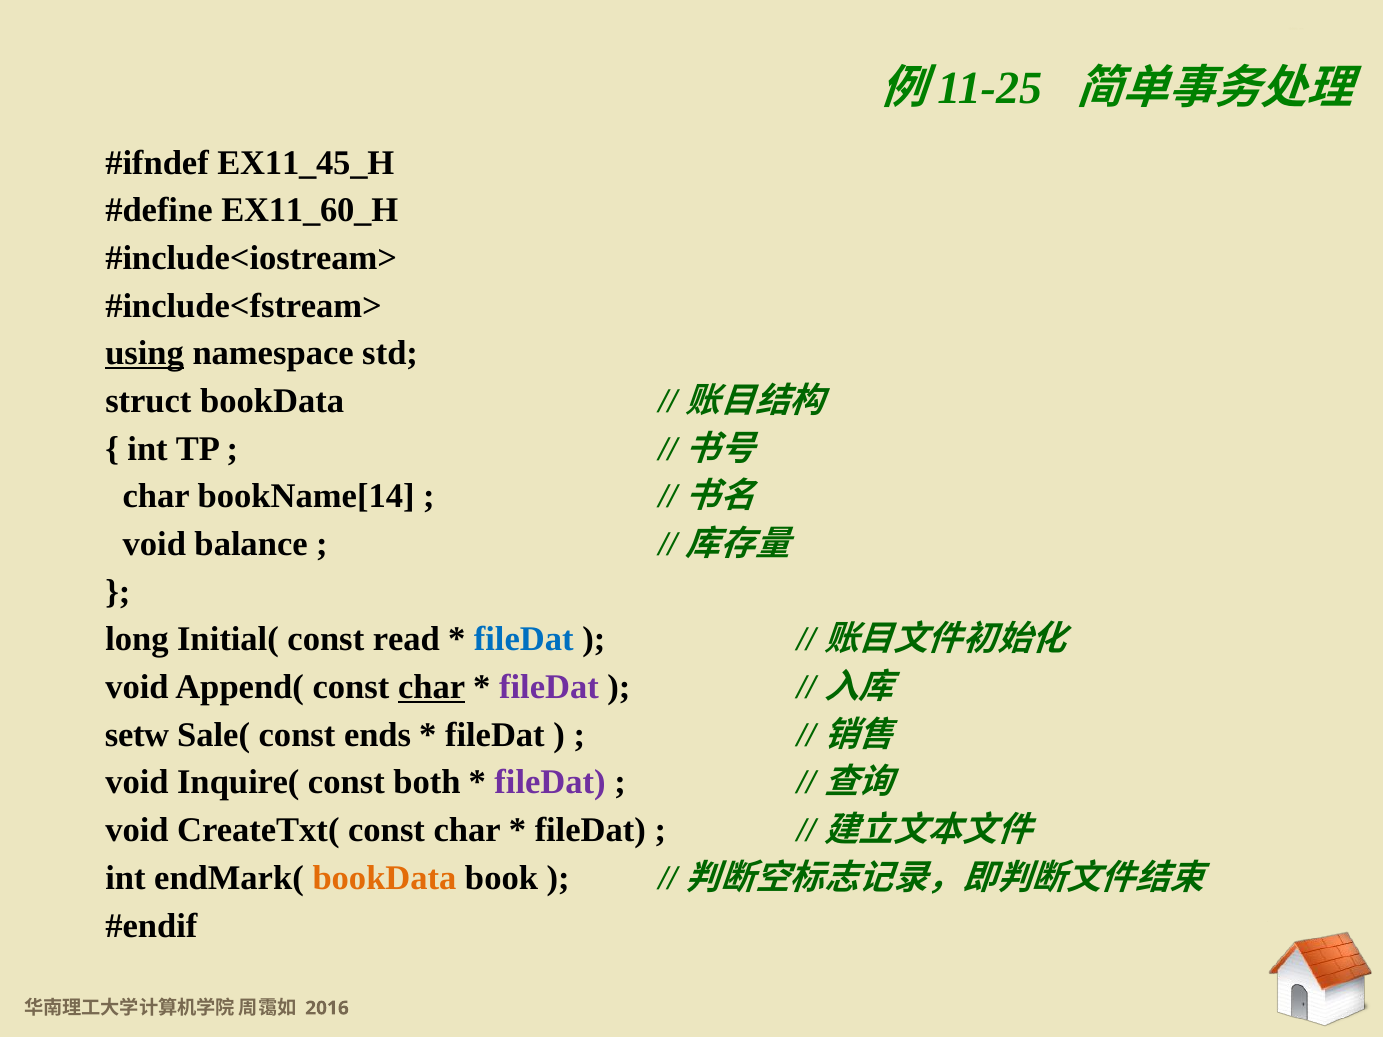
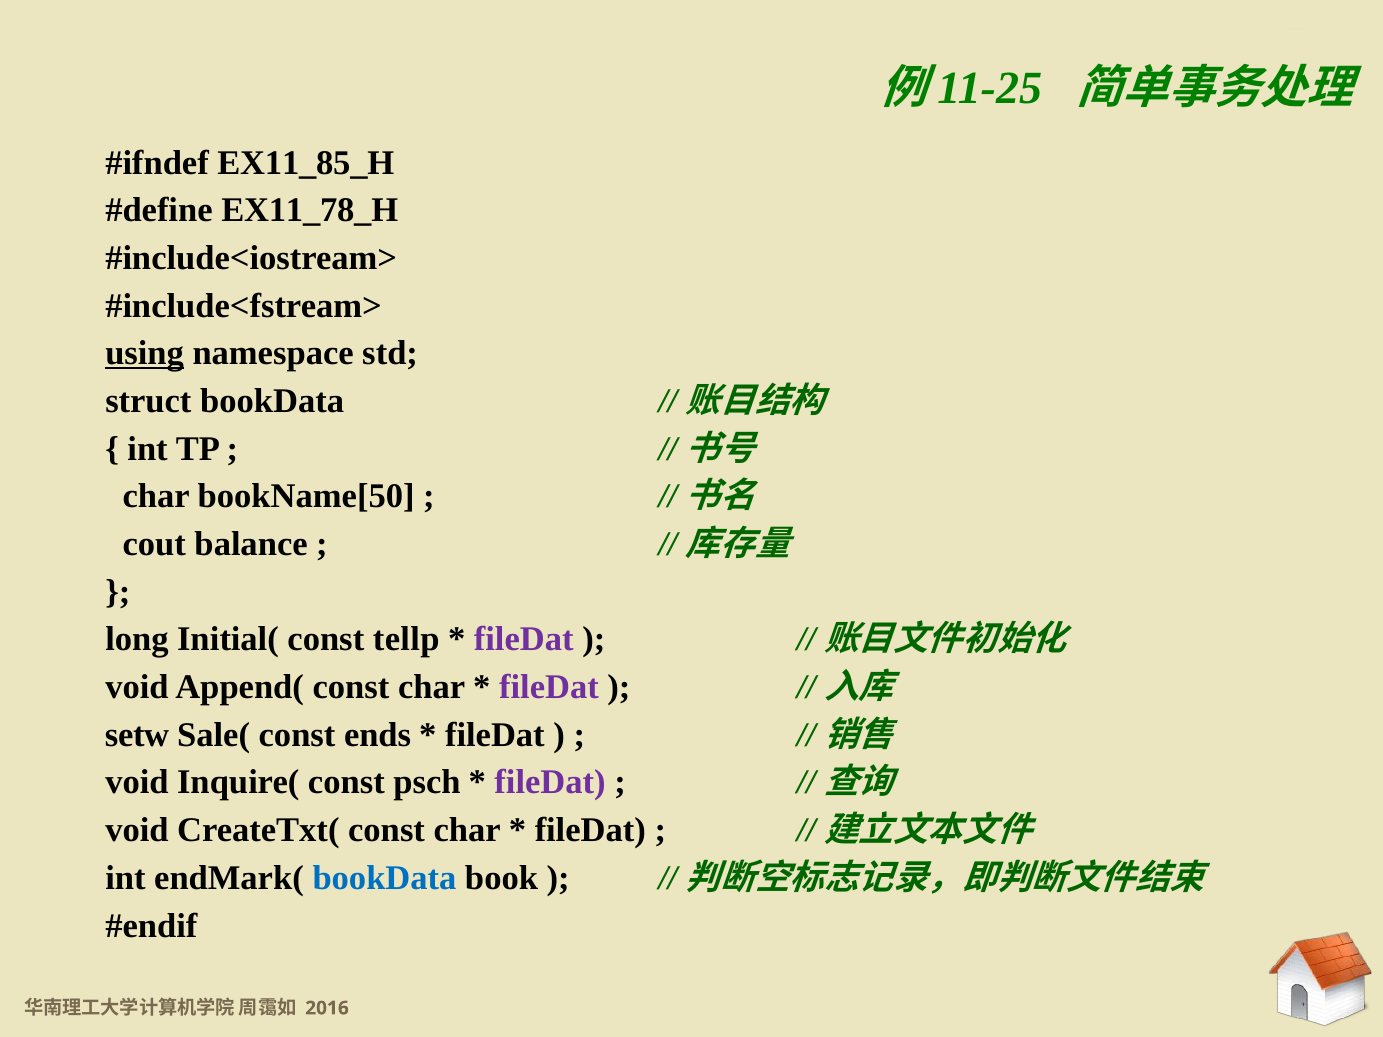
EX11_45_H: EX11_45_H -> EX11_85_H
EX11_60_H: EX11_60_H -> EX11_78_H
bookName[14: bookName[14 -> bookName[50
void at (154, 544): void -> cout
read: read -> tellp
fileDat at (524, 640) colour: blue -> purple
char at (432, 687) underline: present -> none
both: both -> psch
bookData at (384, 878) colour: orange -> blue
